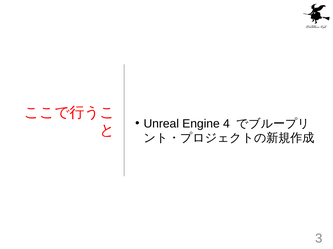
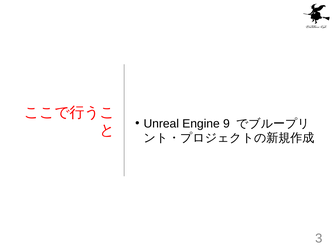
4: 4 -> 9
